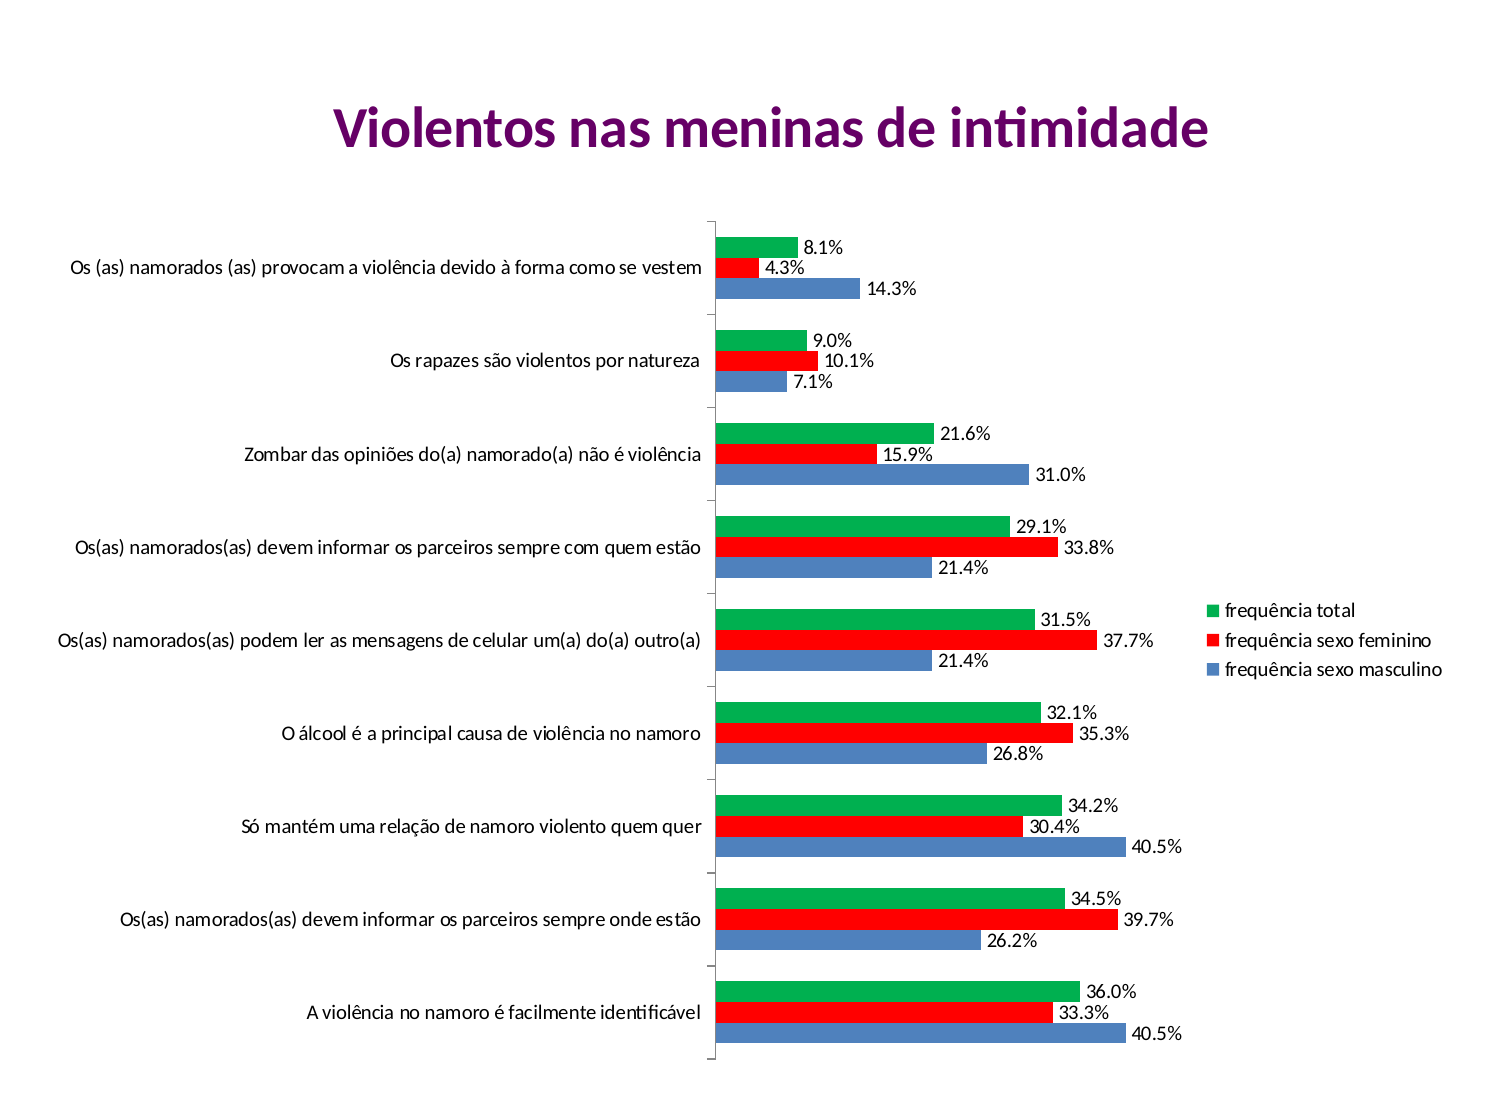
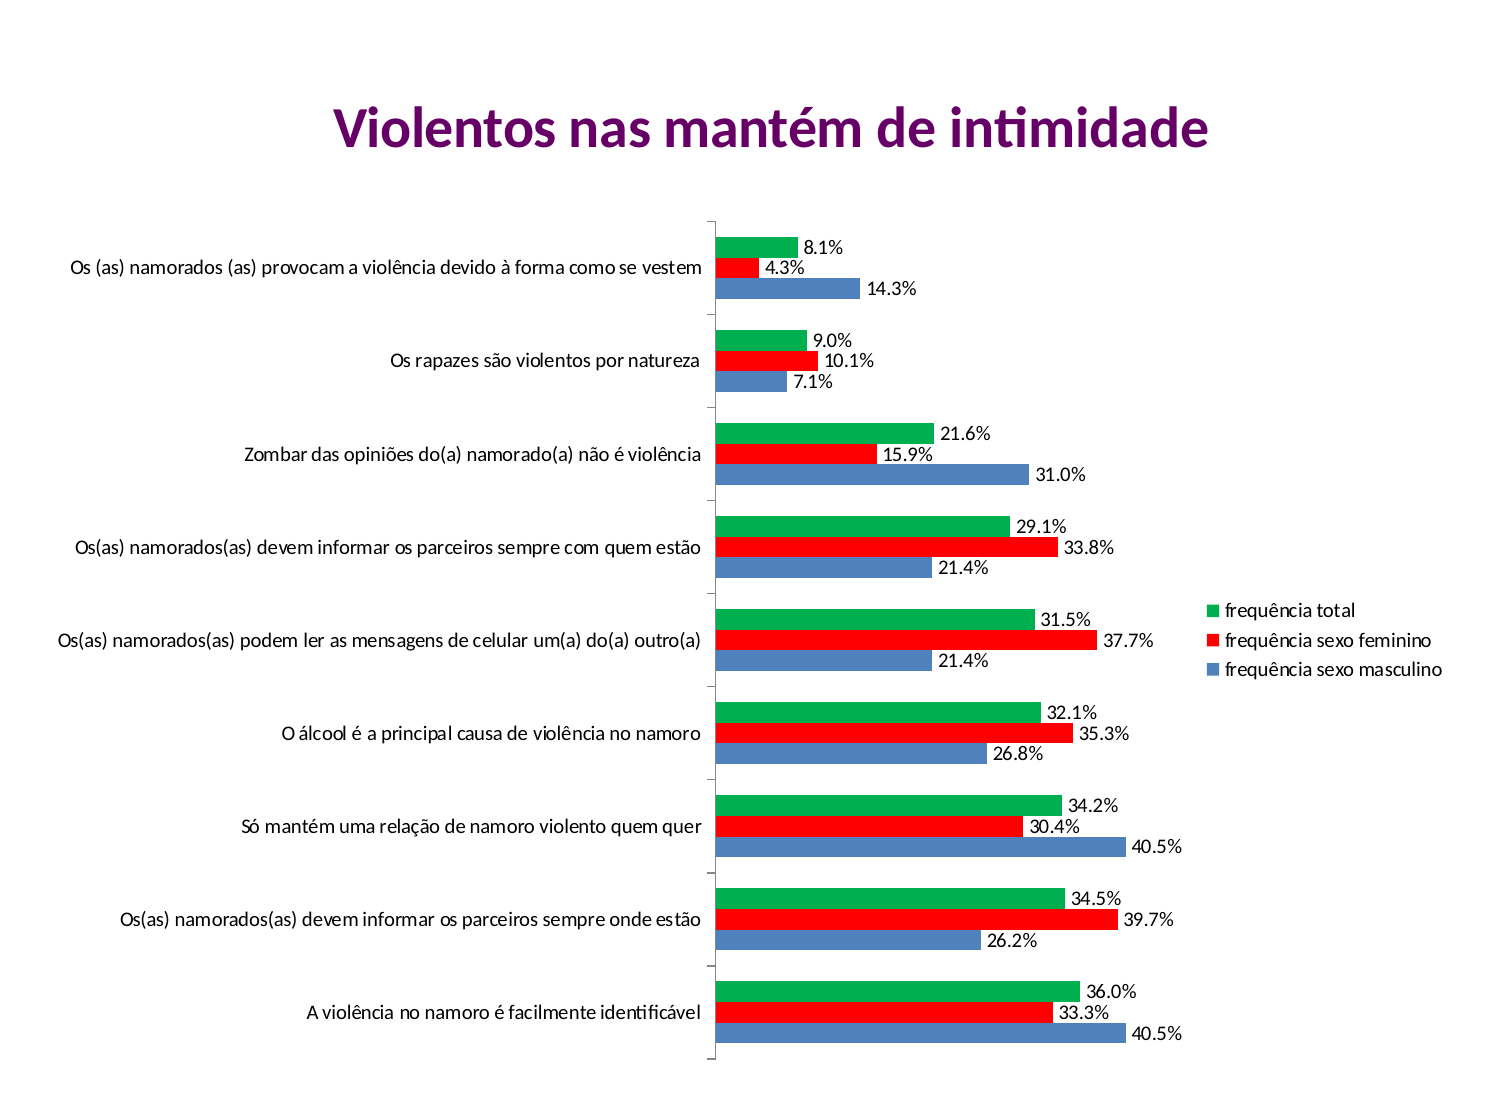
nas meninas: meninas -> mantém
